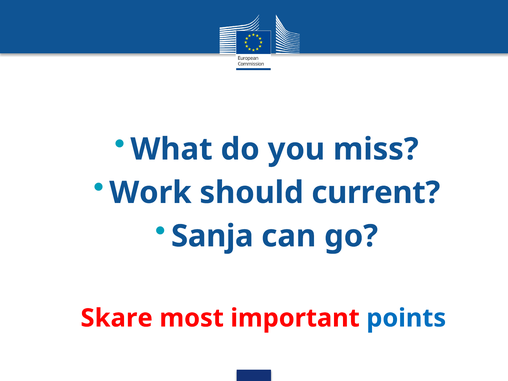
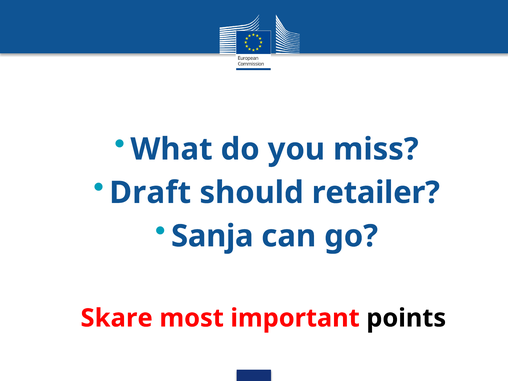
Work: Work -> Draft
current: current -> retailer
points colour: blue -> black
